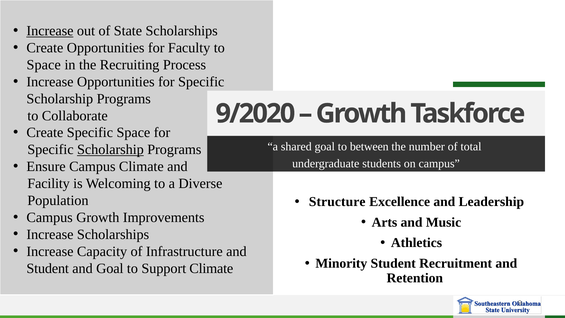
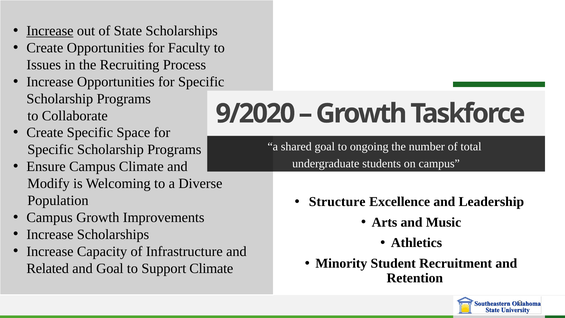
Space at (44, 65): Space -> Issues
between: between -> ongoing
Scholarship at (110, 150) underline: present -> none
Facility: Facility -> Modify
Student at (48, 268): Student -> Related
